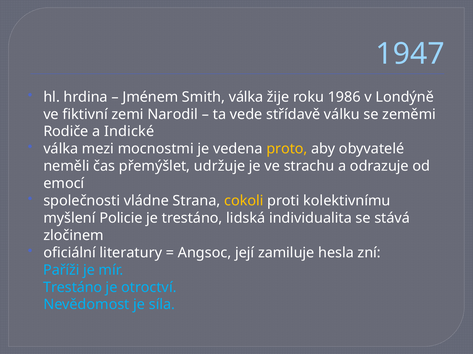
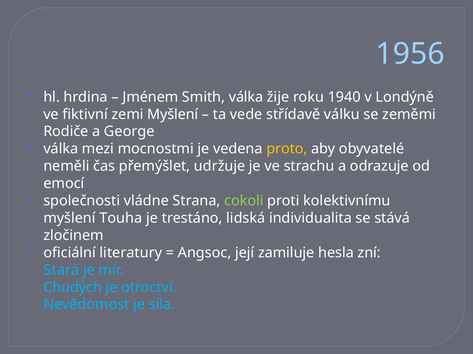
1947: 1947 -> 1956
1986: 1986 -> 1940
zemi Narodil: Narodil -> Myšlení
Indické: Indické -> George
cokoli colour: yellow -> light green
Policie: Policie -> Touha
Paříži: Paříži -> Stará
Trestáno at (73, 288): Trestáno -> Chudých
